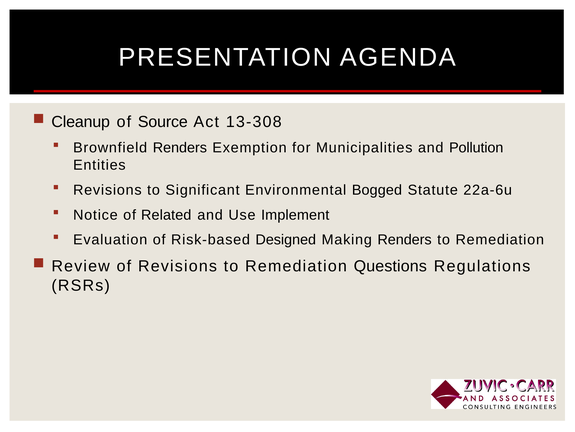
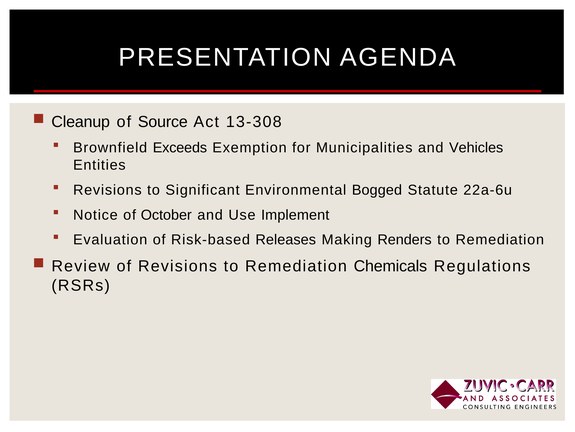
Brownfield Renders: Renders -> Exceeds
Pollution: Pollution -> Vehicles
Related: Related -> October
Designed: Designed -> Releases
Questions: Questions -> Chemicals
